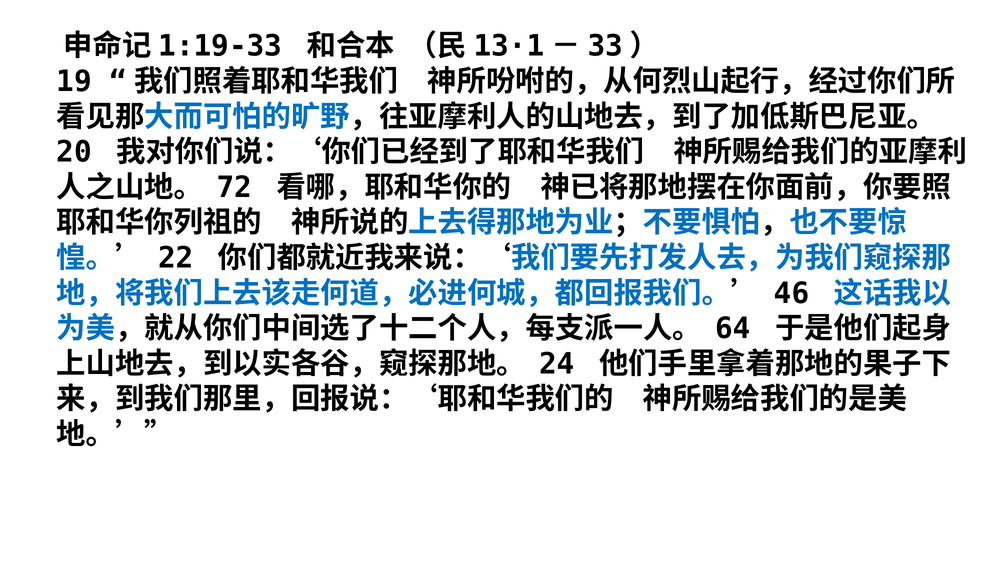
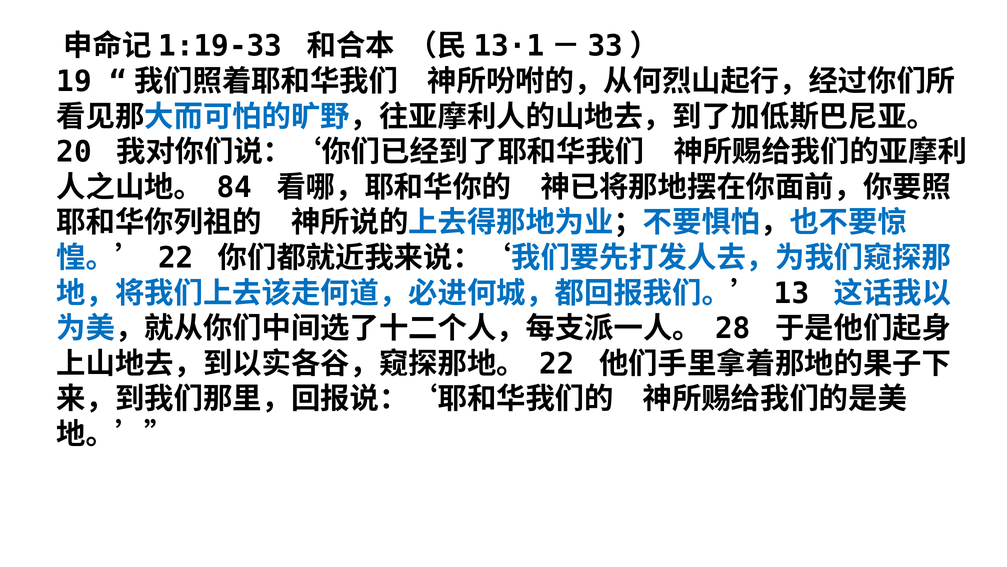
72: 72 -> 84
46: 46 -> 13
64: 64 -> 28
24 at (557, 364): 24 -> 22
